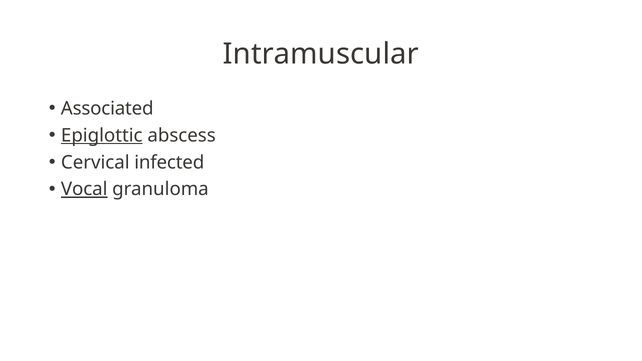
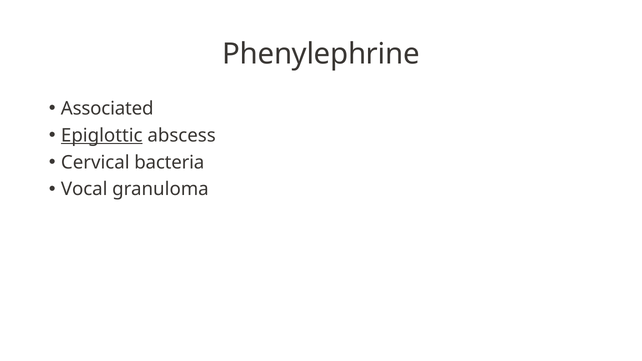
Intramuscular: Intramuscular -> Phenylephrine
infected: infected -> bacteria
Vocal underline: present -> none
